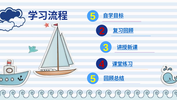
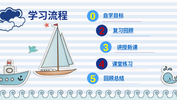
5 at (93, 16): 5 -> 0
